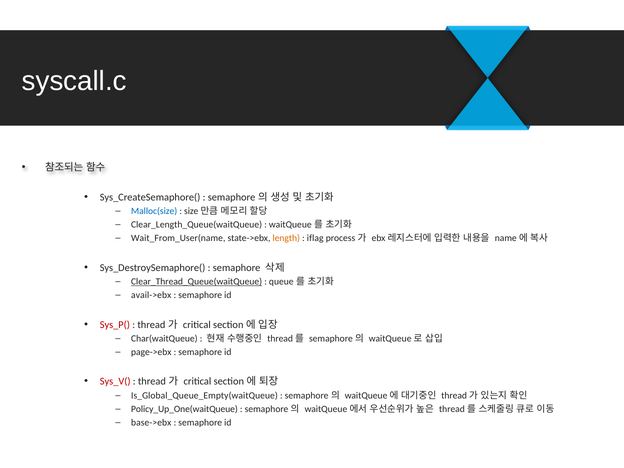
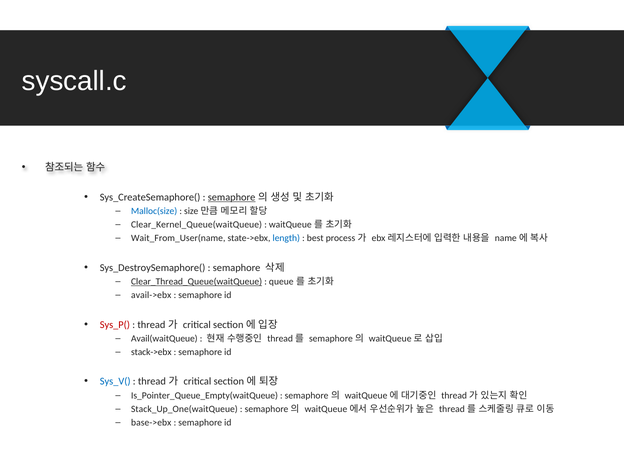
semaphore at (232, 197) underline: none -> present
Clear_Length_Queue(waitQueue: Clear_Length_Queue(waitQueue -> Clear_Kernel_Queue(waitQueue
length colour: orange -> blue
iflag: iflag -> best
Char(waitQueue: Char(waitQueue -> Avail(waitQueue
page->ebx: page->ebx -> stack->ebx
Sys_V( colour: red -> blue
Is_Global_Queue_Empty(waitQueue: Is_Global_Queue_Empty(waitQueue -> Is_Pointer_Queue_Empty(waitQueue
Policy_Up_One(waitQueue: Policy_Up_One(waitQueue -> Stack_Up_One(waitQueue
